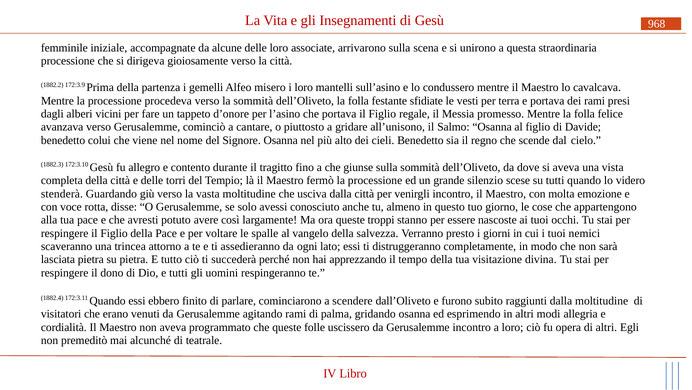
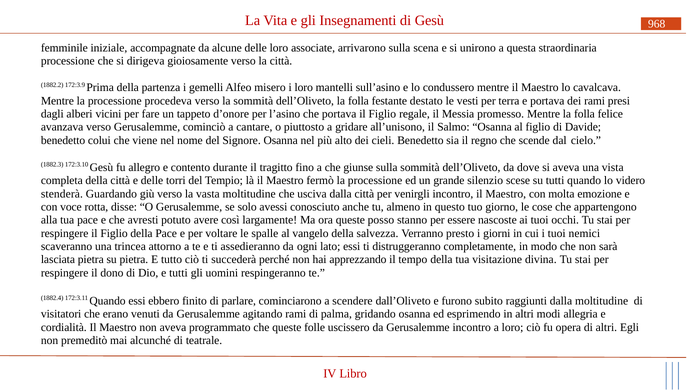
sfidiate: sfidiate -> destato
troppi: troppi -> posso
